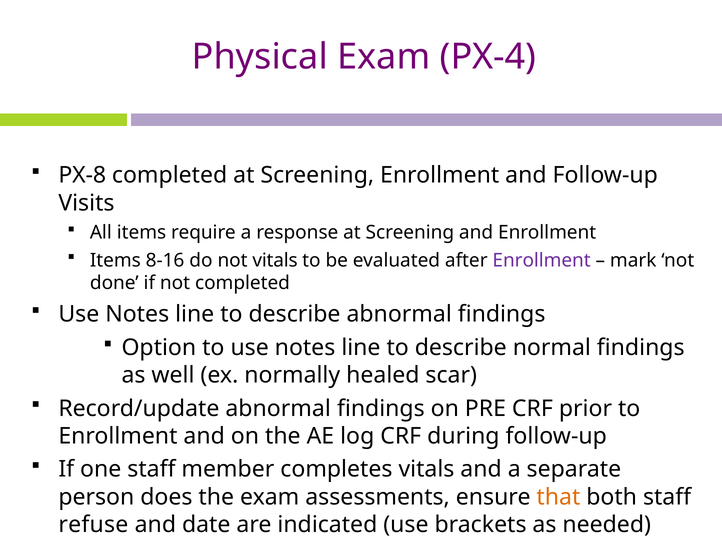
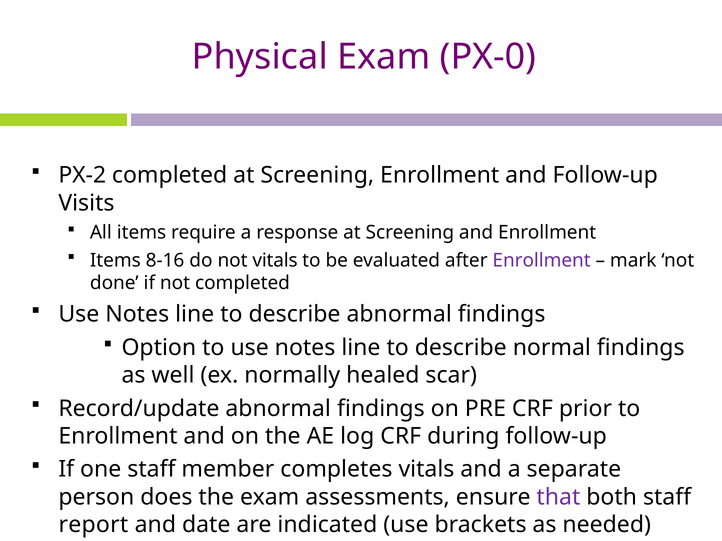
PX-4: PX-4 -> PX-0
PX-8: PX-8 -> PX-2
that colour: orange -> purple
refuse: refuse -> report
